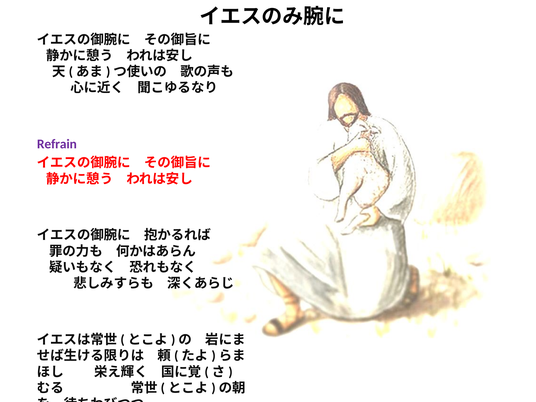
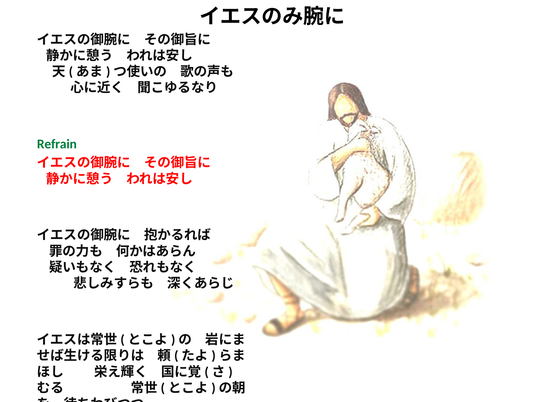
Refrain colour: purple -> green
